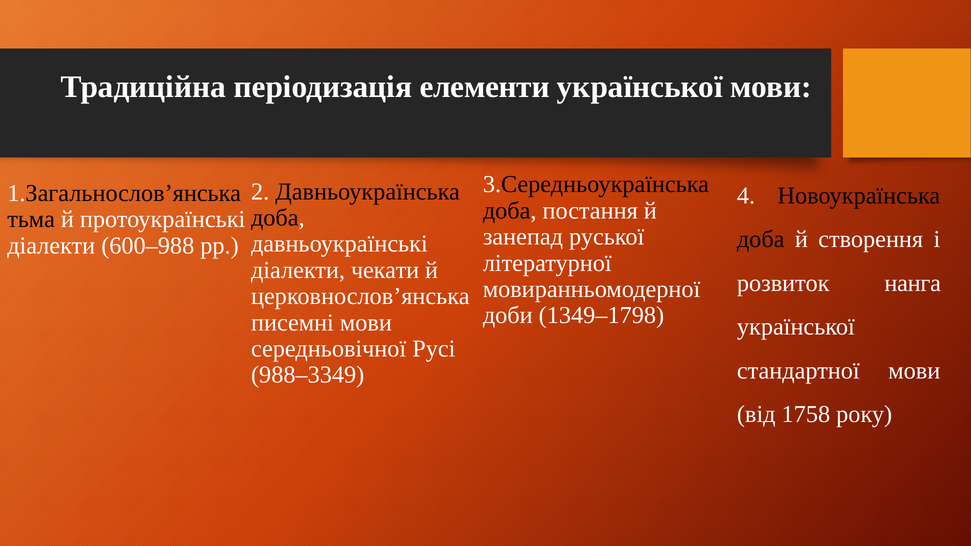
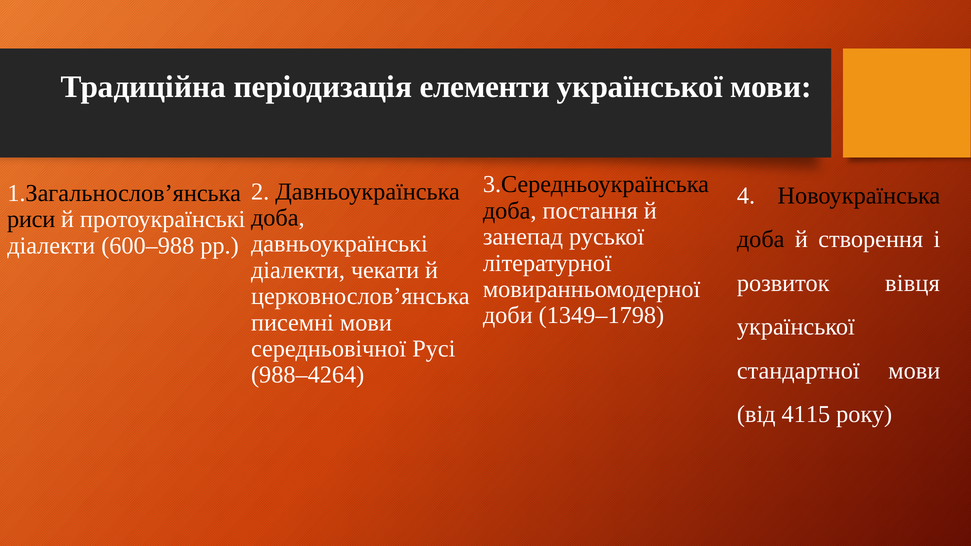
тьма: тьма -> риси
нанга: нанга -> вівця
988–3349: 988–3349 -> 988–4264
1758: 1758 -> 4115
